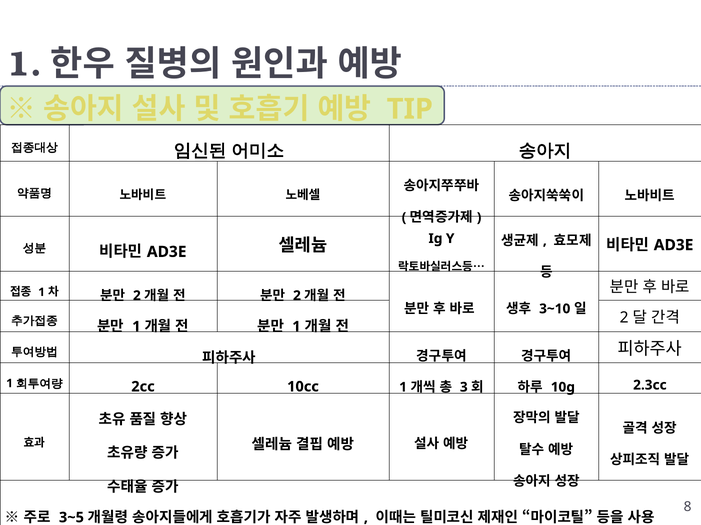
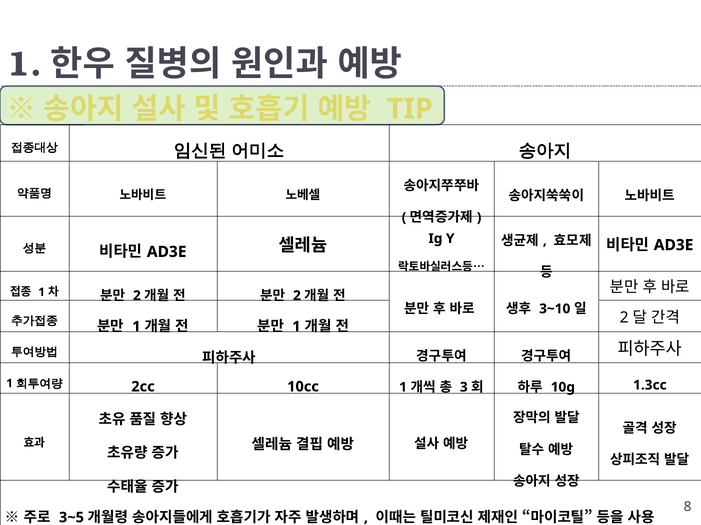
2.3cc: 2.3cc -> 1.3cc
